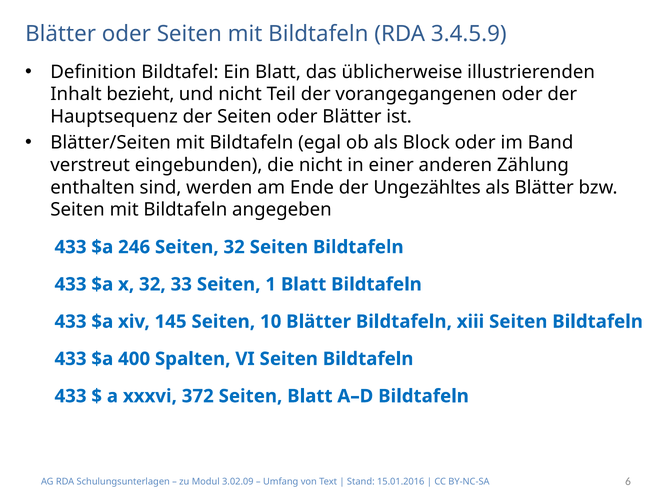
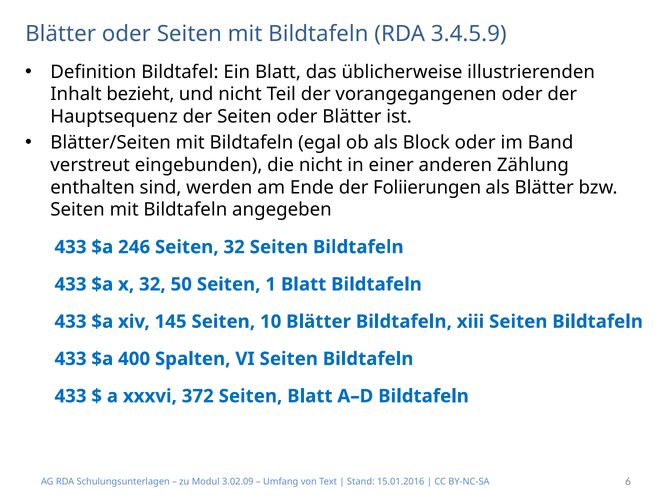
Ungezähltes: Ungezähltes -> Foliierungen
33: 33 -> 50
